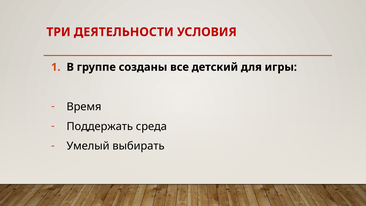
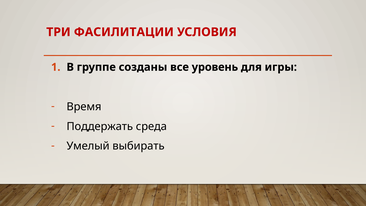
ДЕЯТЕЛЬНОСТИ: ДЕЯТЕЛЬНОСТИ -> ФАСИЛИТАЦИИ
детский: детский -> уровень
